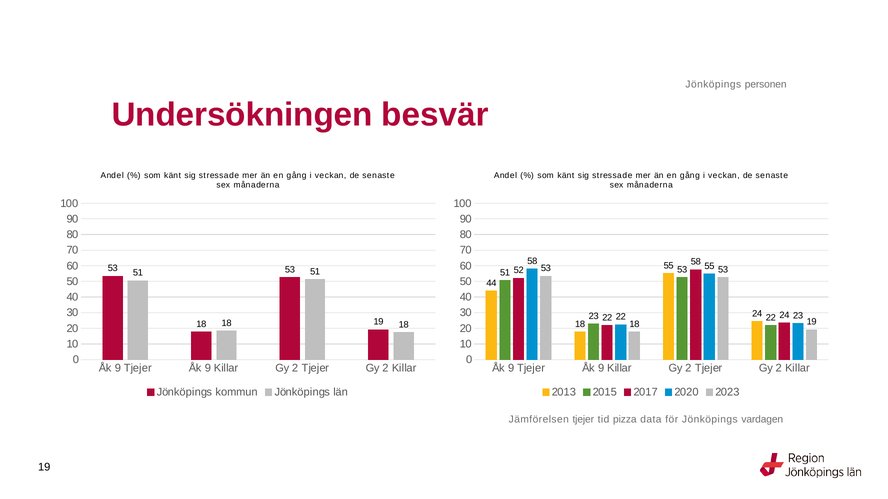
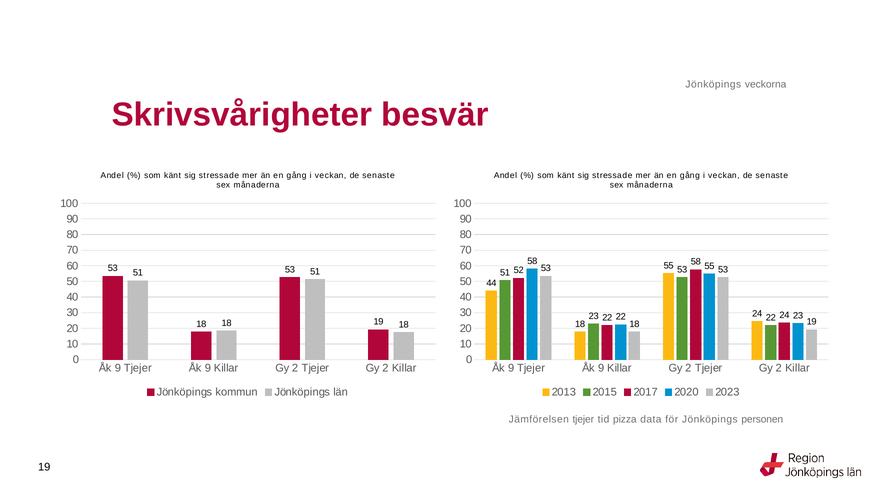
personen: personen -> veckorna
Undersökningen: Undersökningen -> Skrivsvårigheter
vardagen: vardagen -> personen
